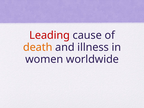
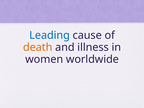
Leading colour: red -> blue
